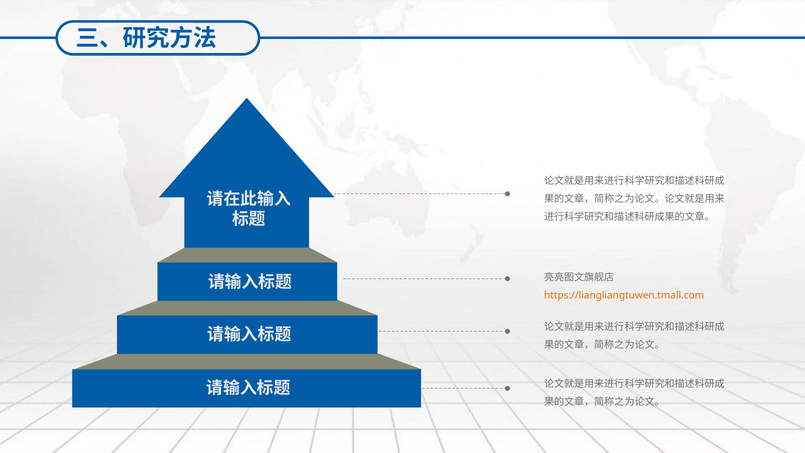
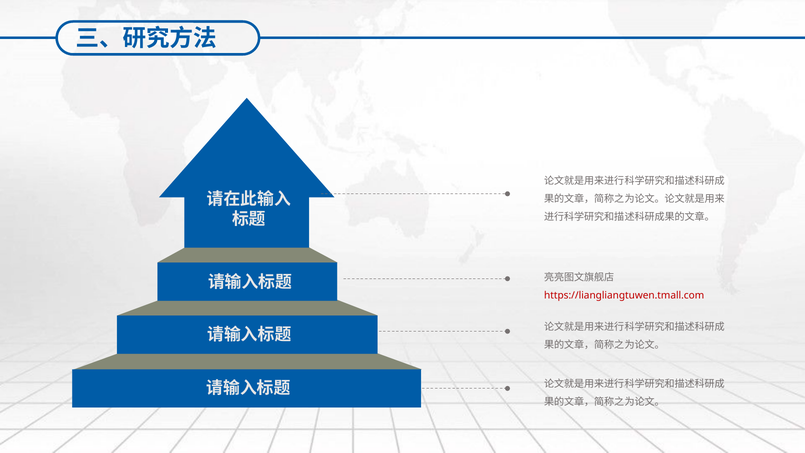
https://liangliangtuwen.tmall.com colour: orange -> red
